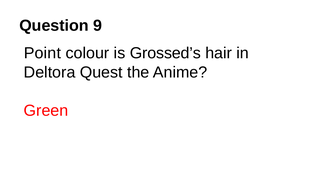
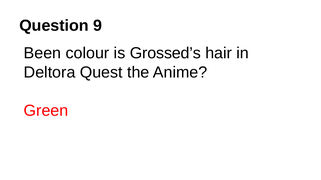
Point: Point -> Been
